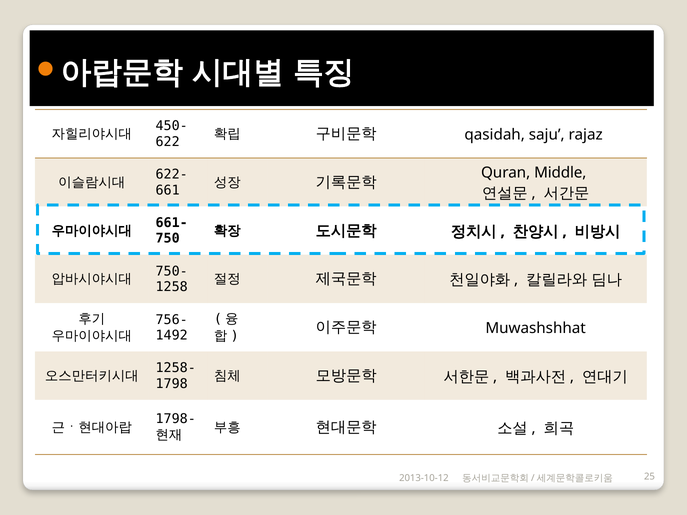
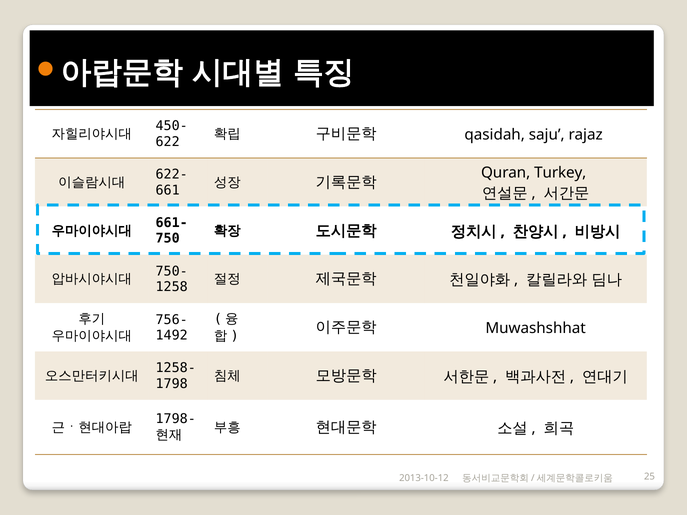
Middle: Middle -> Turkey
